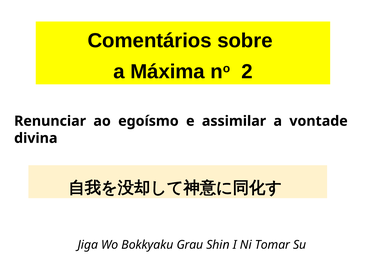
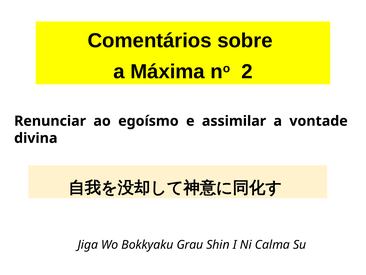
Tomar: Tomar -> Calma
